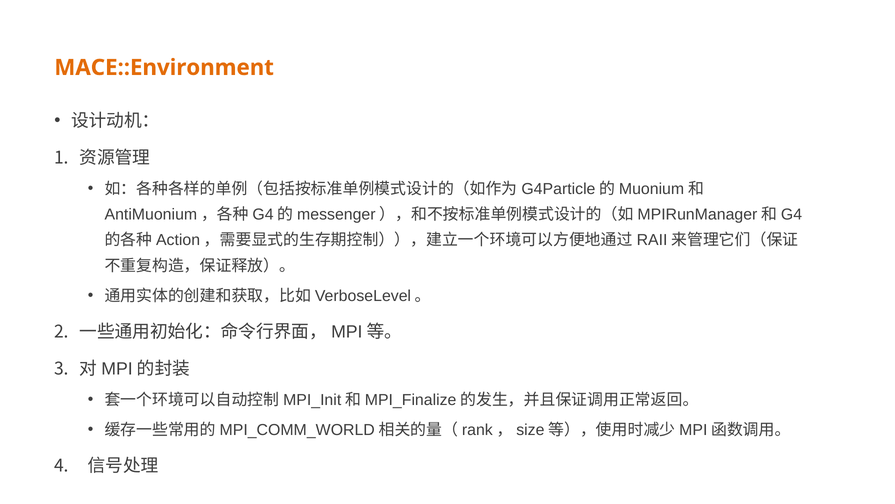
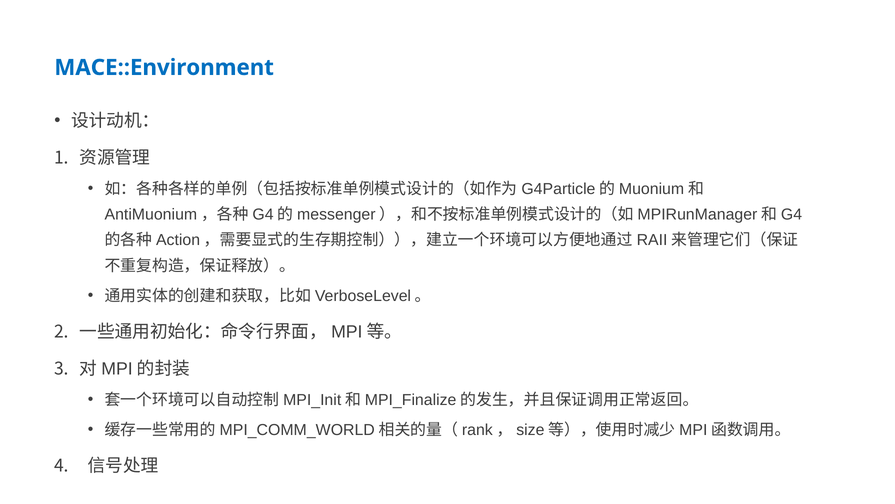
MACE::Environment colour: orange -> blue
